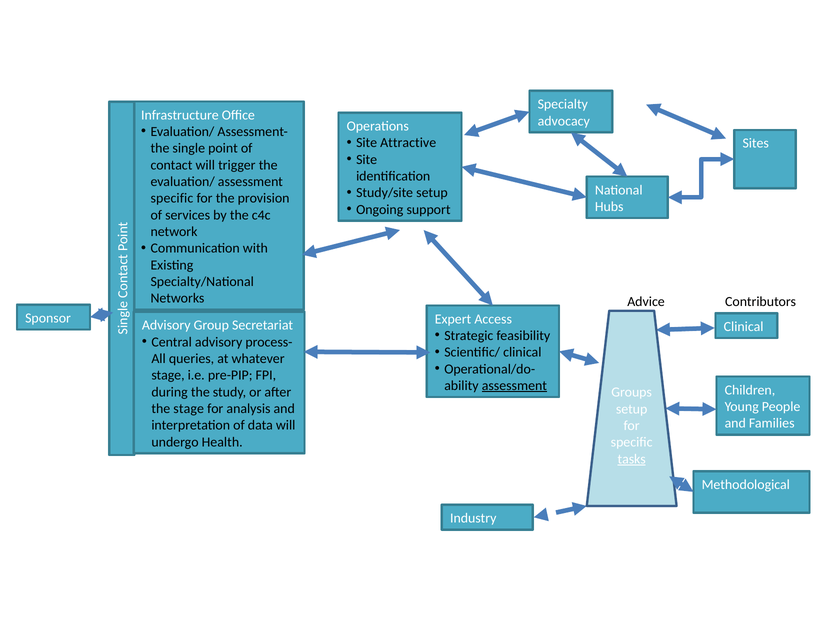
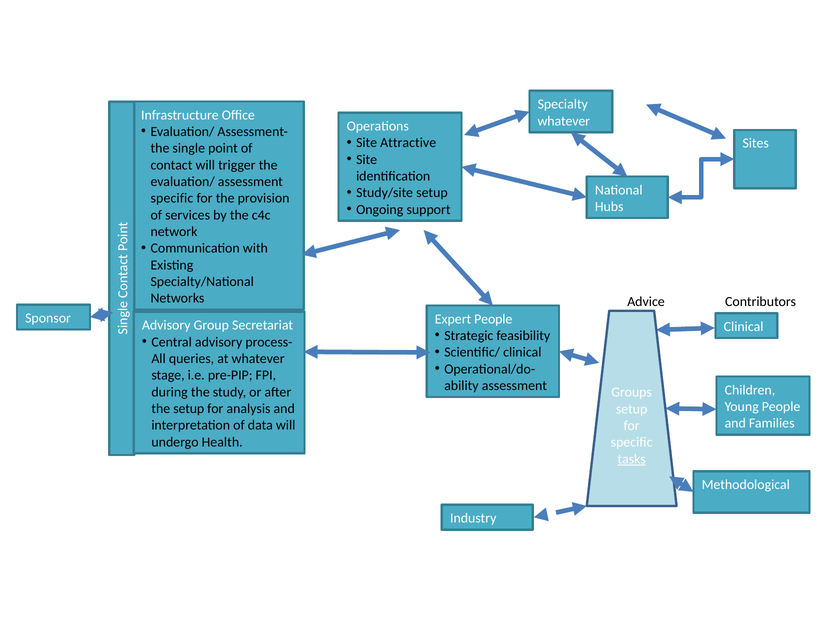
advocacy at (564, 121): advocacy -> whatever
Expert Access: Access -> People
assessment at (514, 386) underline: present -> none
the stage: stage -> setup
